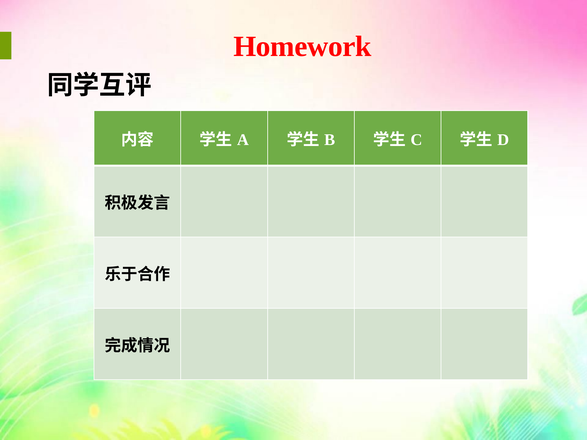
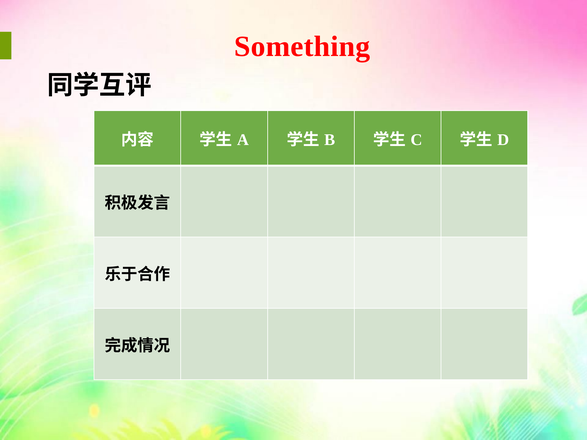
Homework: Homework -> Something
